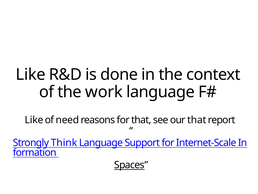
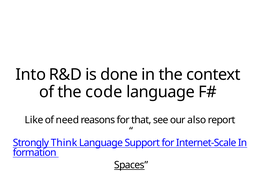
Like at (31, 74): Like -> Into
work: work -> code
our that: that -> also
